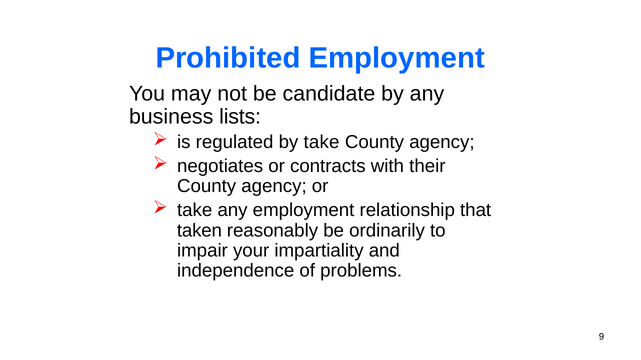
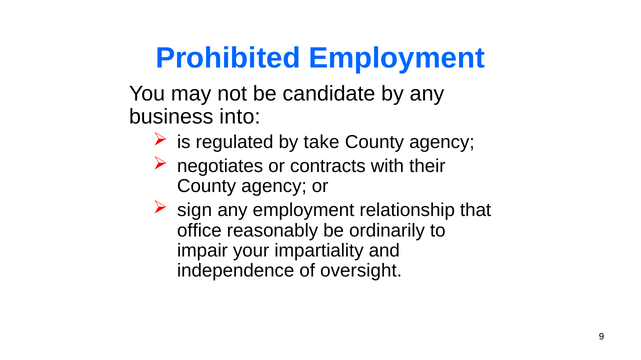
lists: lists -> into
take at (195, 211): take -> sign
taken: taken -> office
problems: problems -> oversight
